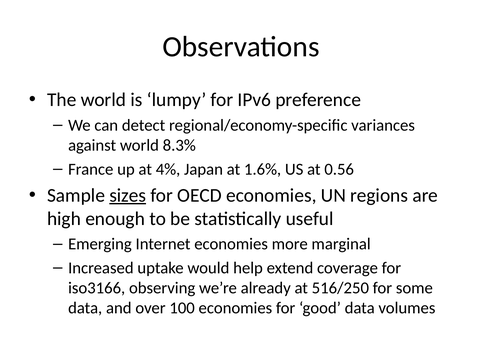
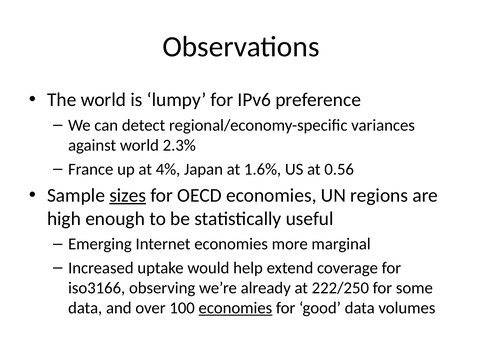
8.3%: 8.3% -> 2.3%
516/250: 516/250 -> 222/250
economies at (235, 308) underline: none -> present
